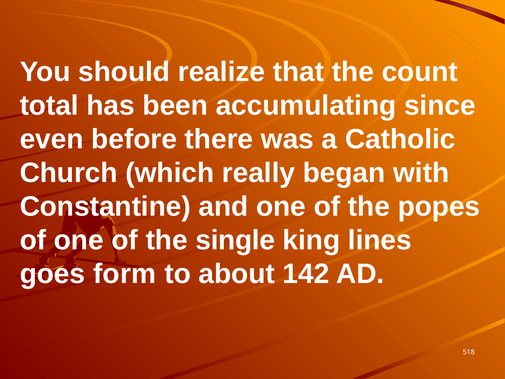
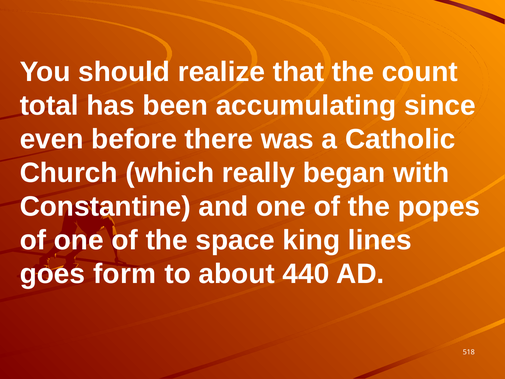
single: single -> space
142: 142 -> 440
